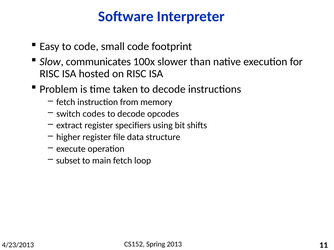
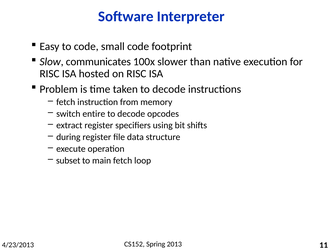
codes: codes -> entire
higher: higher -> during
